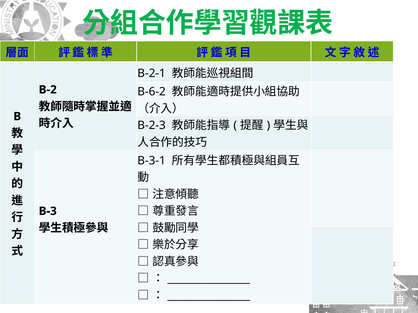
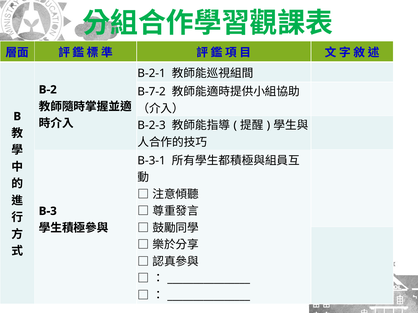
B-6-2: B-6-2 -> B-7-2
